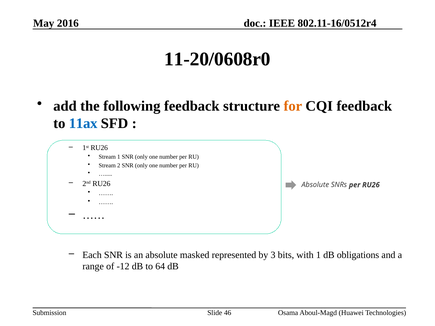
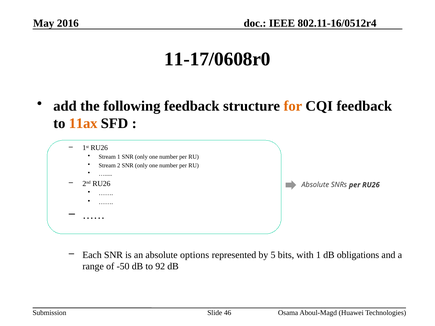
11-20/0608r0: 11-20/0608r0 -> 11-17/0608r0
11ax colour: blue -> orange
masked: masked -> options
3: 3 -> 5
-12: -12 -> -50
64: 64 -> 92
